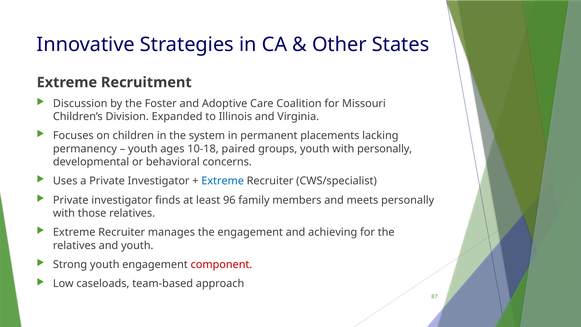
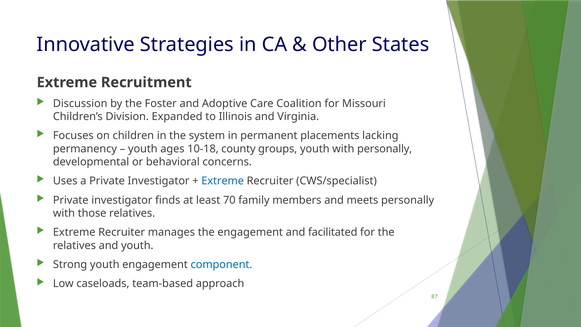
paired: paired -> county
96: 96 -> 70
achieving: achieving -> facilitated
component colour: red -> blue
